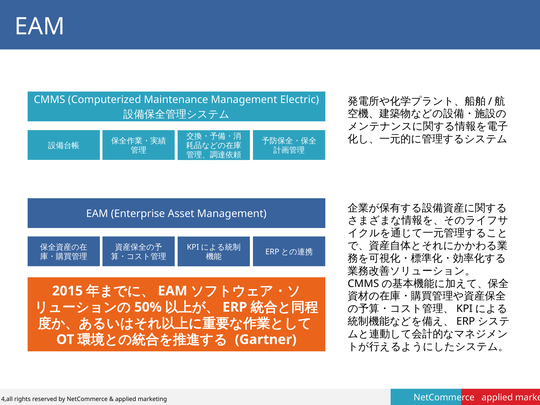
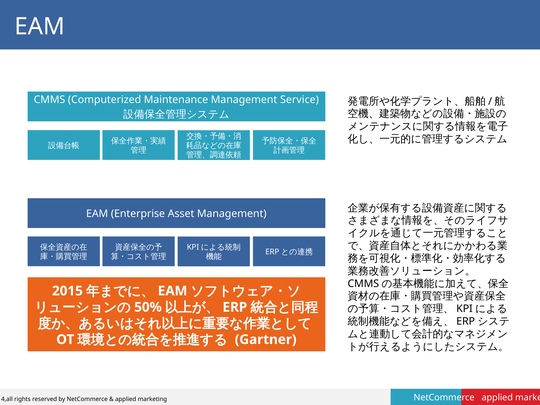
Electric: Electric -> Service
